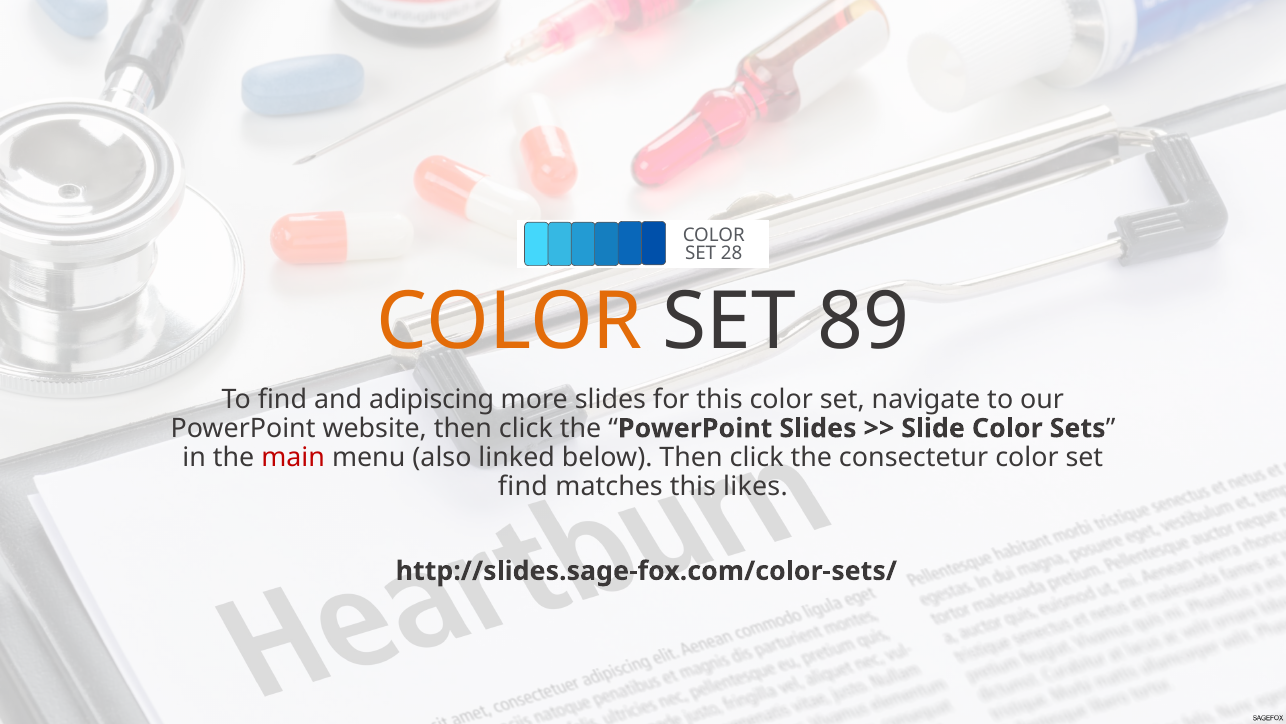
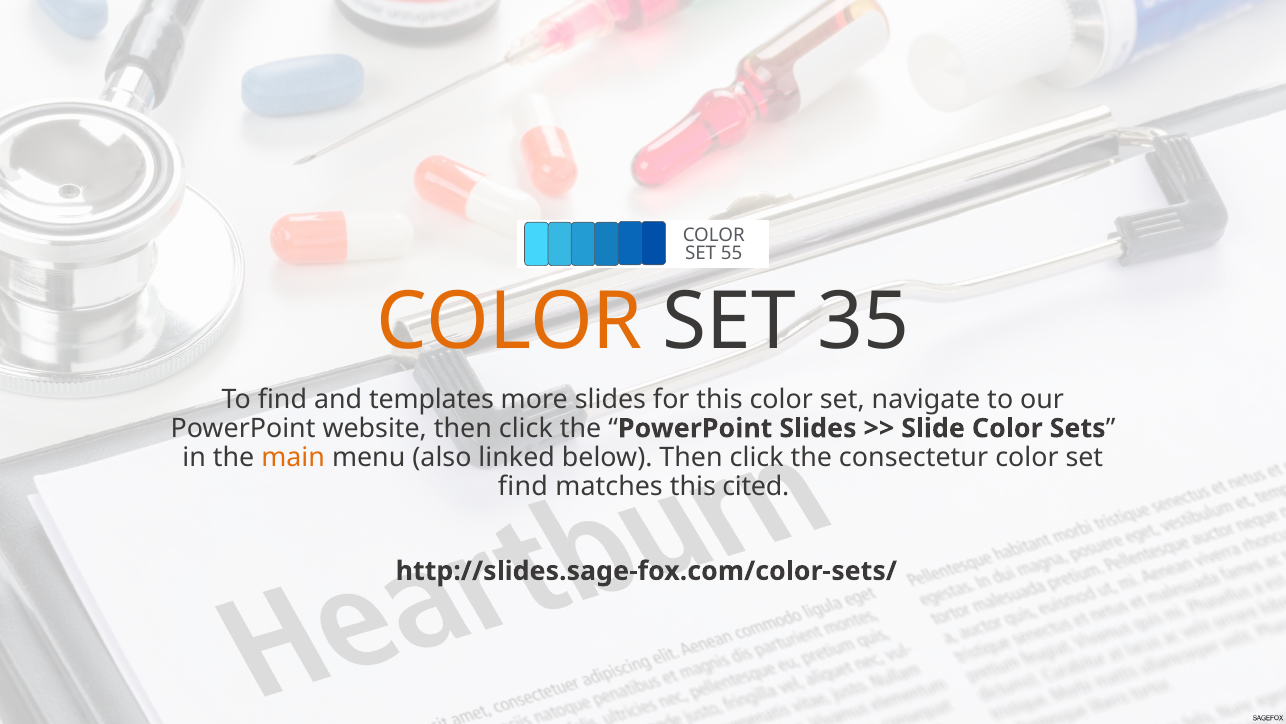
28: 28 -> 55
89: 89 -> 35
adipiscing: adipiscing -> templates
main colour: red -> orange
likes: likes -> cited
